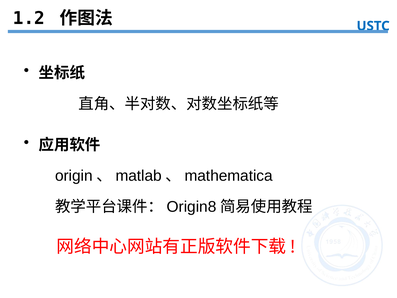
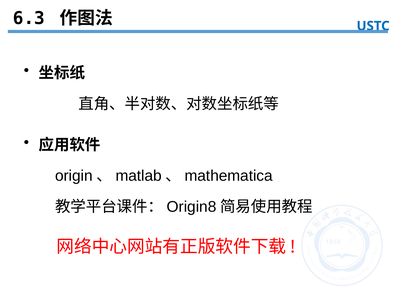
1.2: 1.2 -> 6.3
